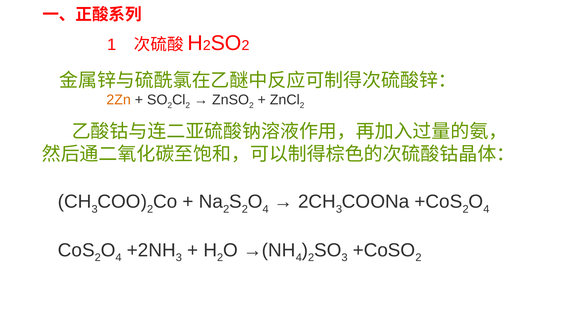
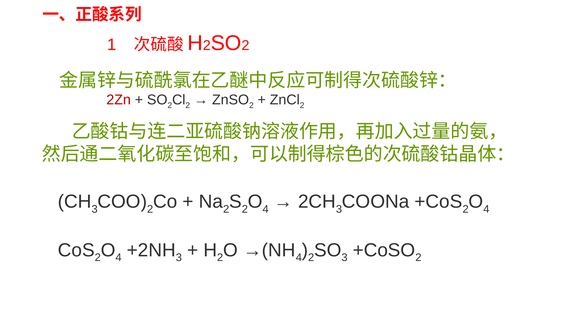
2Zn colour: orange -> red
